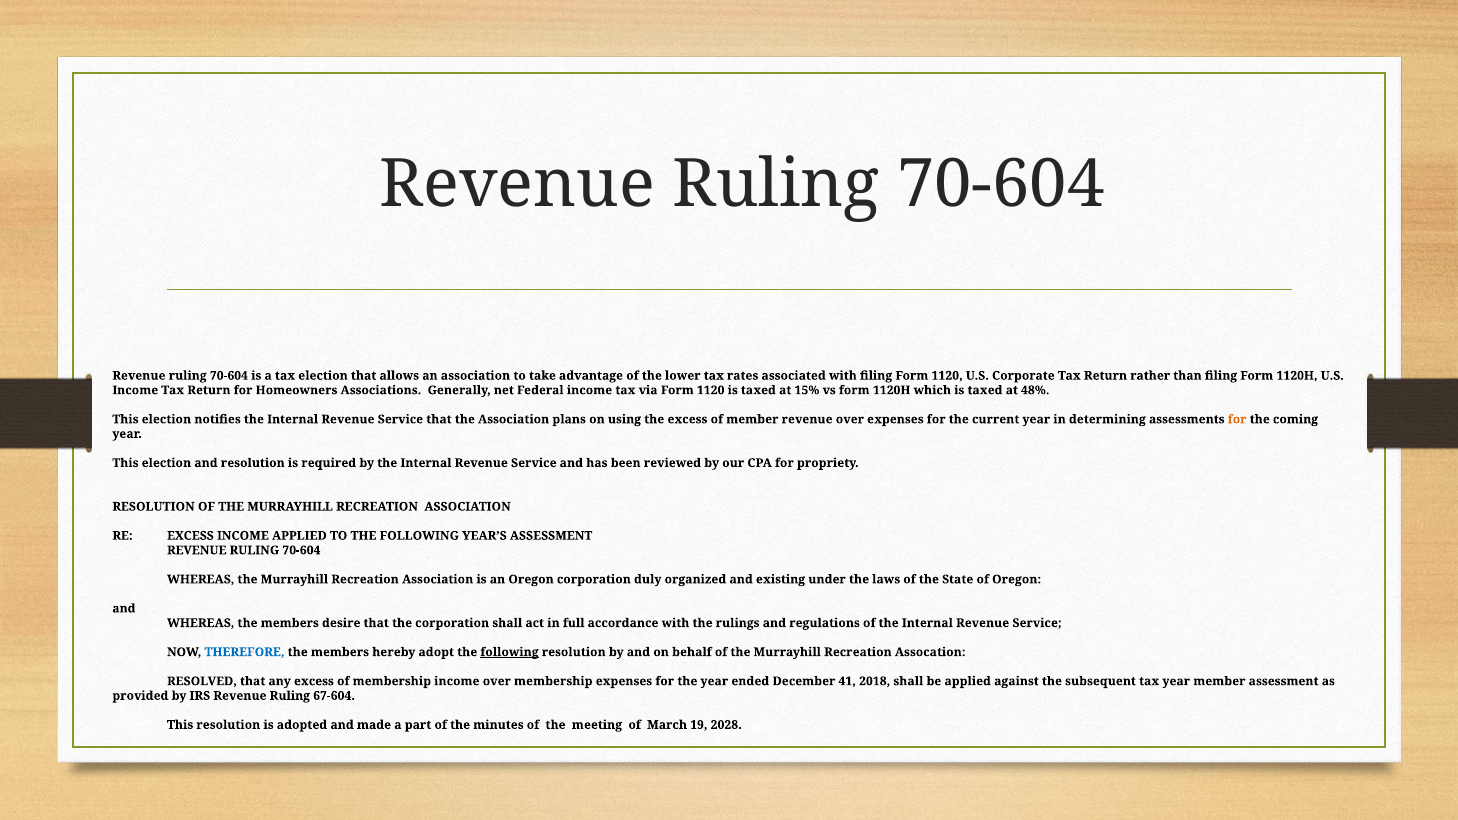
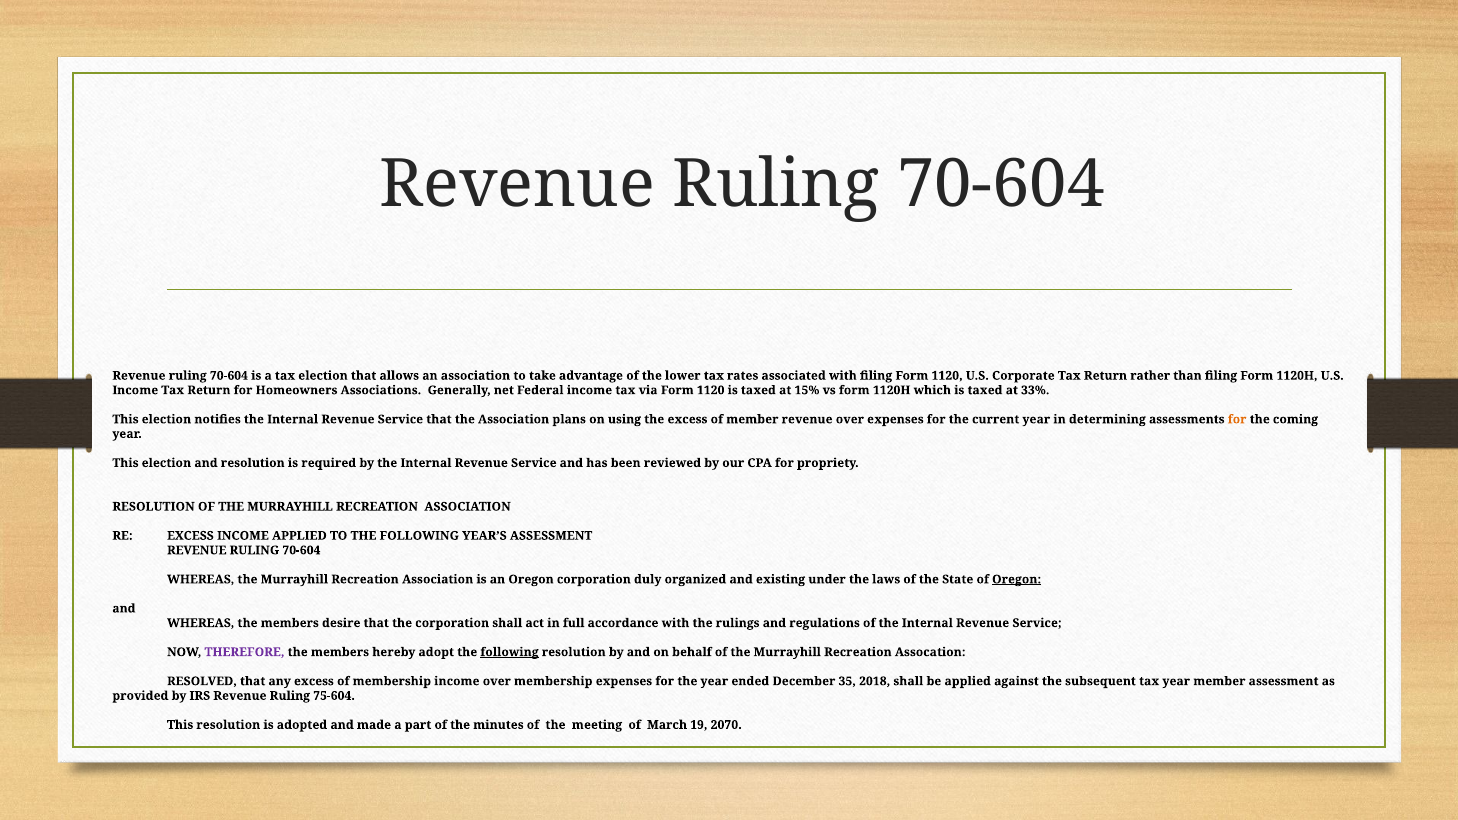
48%: 48% -> 33%
Oregon at (1017, 579) underline: none -> present
THEREFORE colour: blue -> purple
41: 41 -> 35
67-604: 67-604 -> 75-604
2028: 2028 -> 2070
